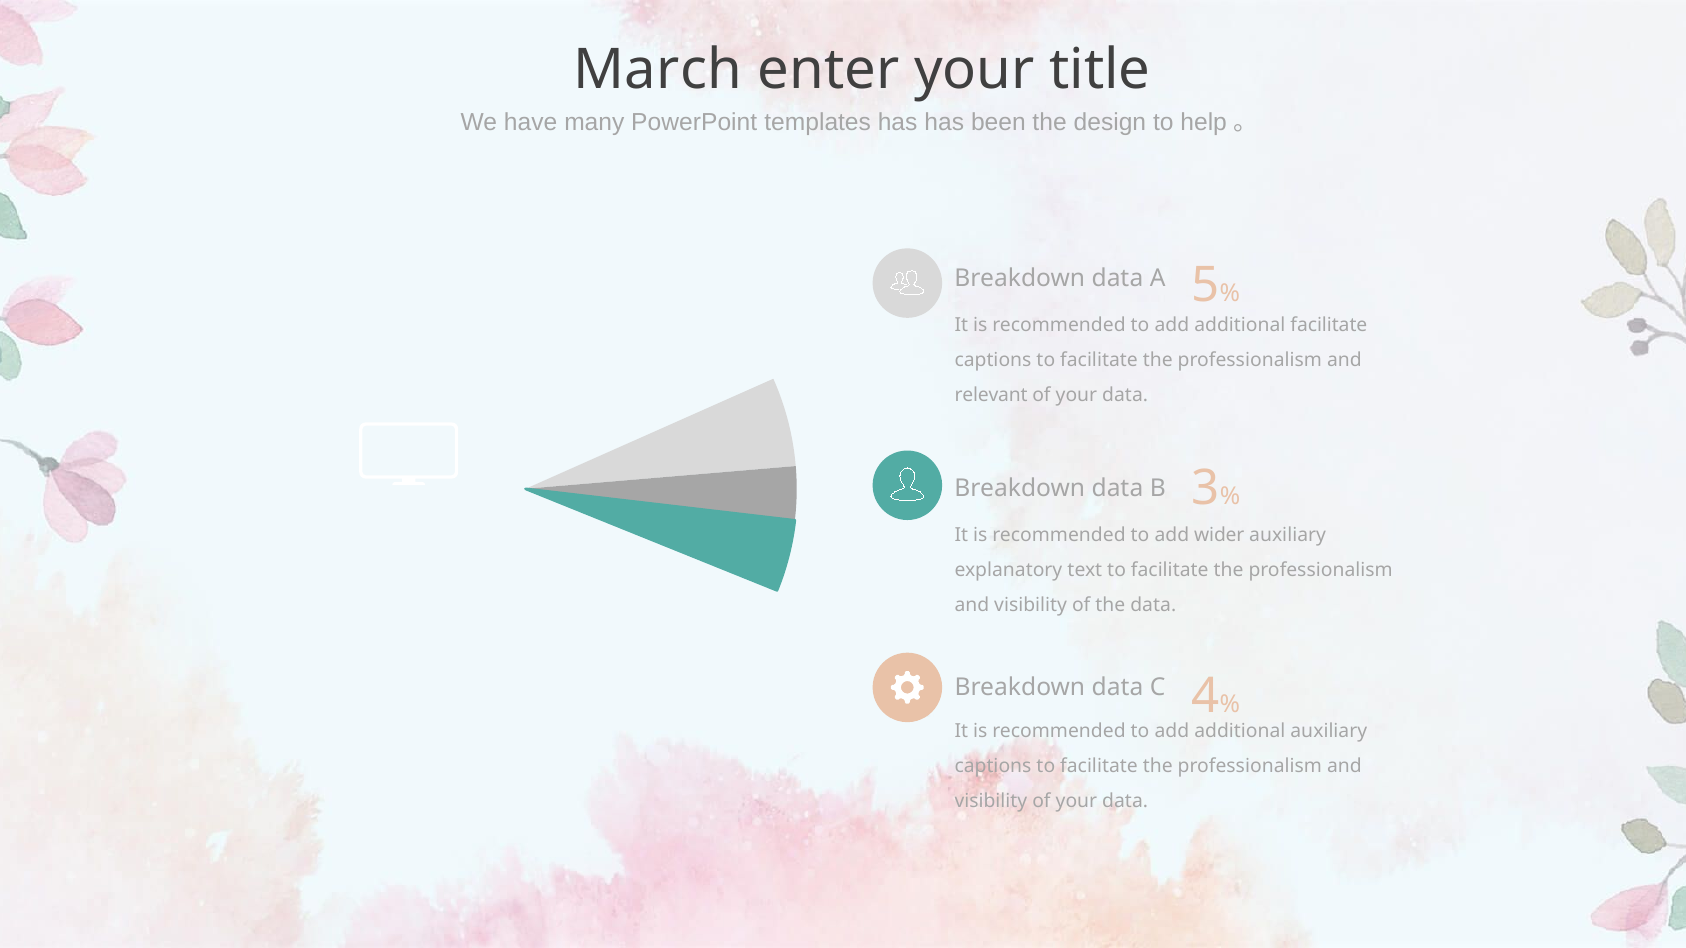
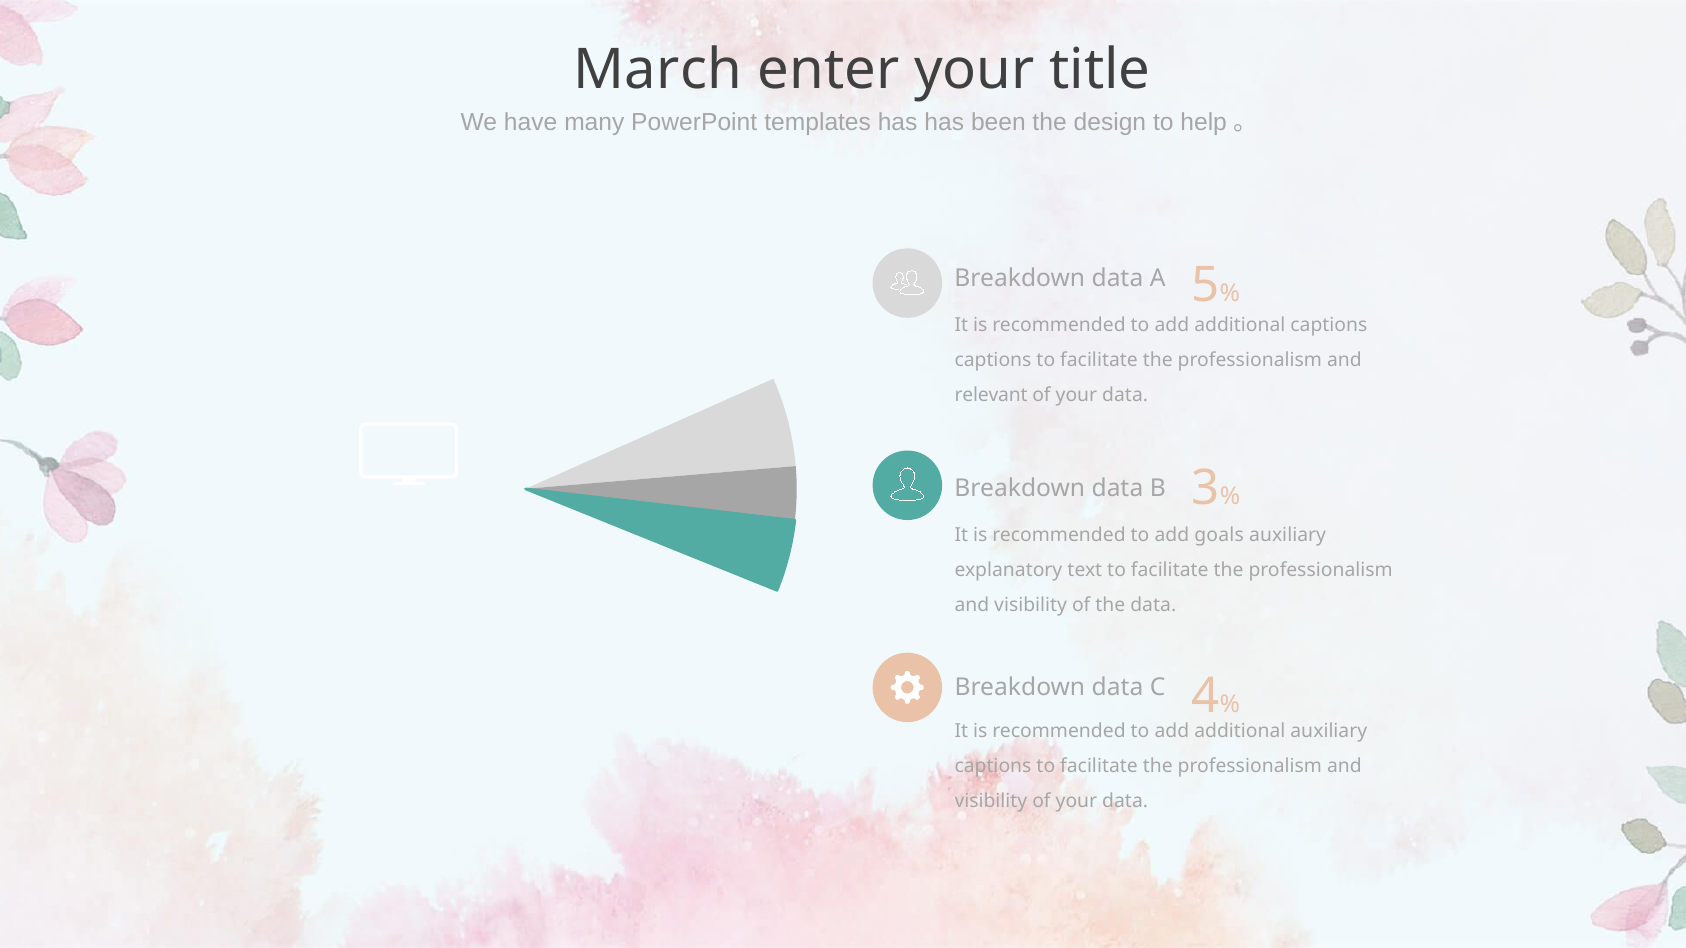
additional facilitate: facilitate -> captions
wider: wider -> goals
